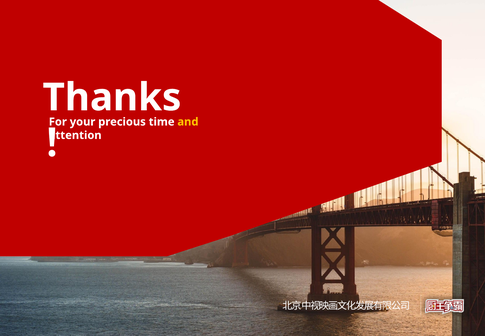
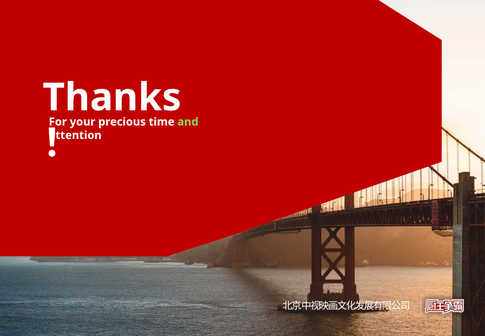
and colour: yellow -> light green
